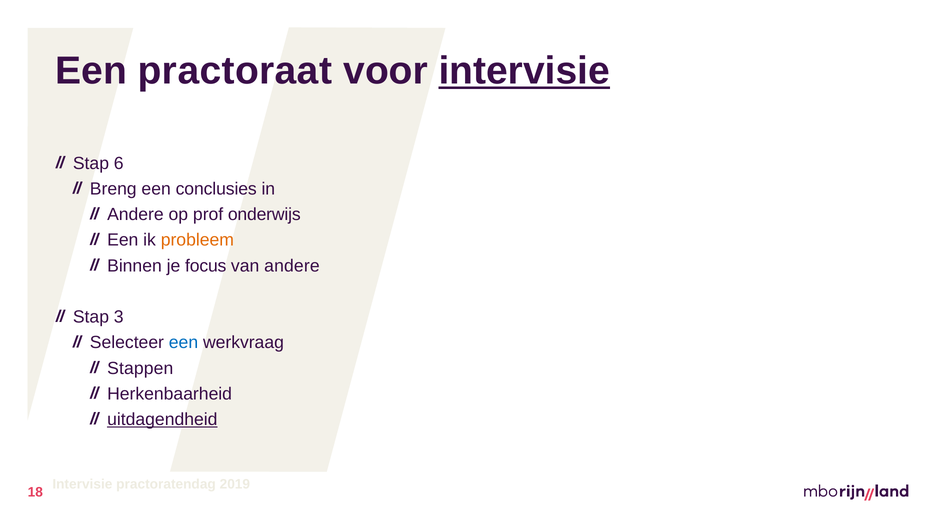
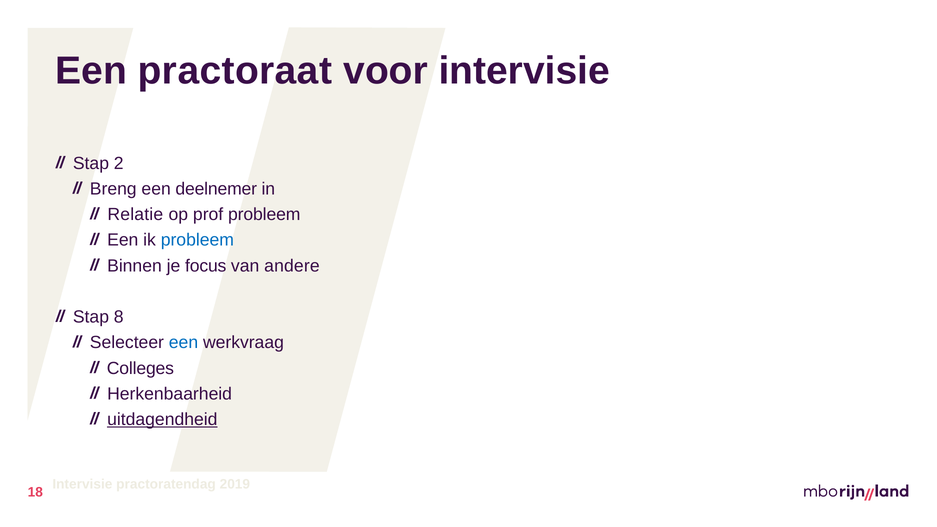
intervisie at (524, 71) underline: present -> none
6: 6 -> 2
conclusies: conclusies -> deelnemer
Andere at (135, 215): Andere -> Relatie
prof onderwijs: onderwijs -> probleem
probleem at (197, 240) colour: orange -> blue
3: 3 -> 8
Stappen: Stappen -> Colleges
